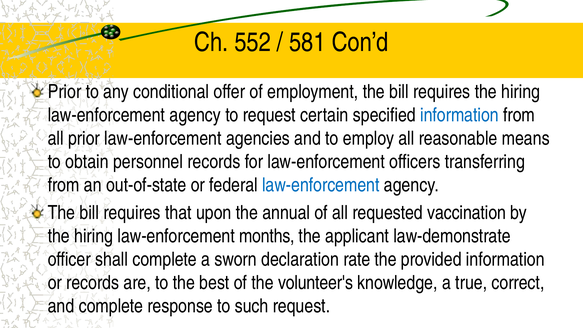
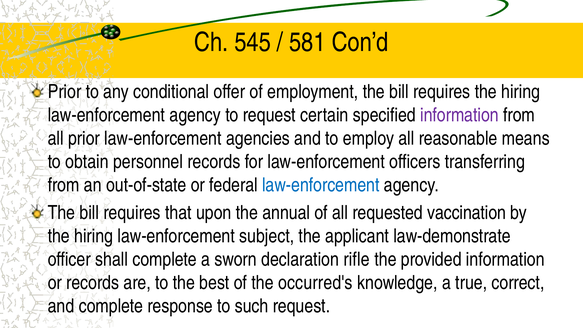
552: 552 -> 545
information at (459, 115) colour: blue -> purple
months: months -> subject
rate: rate -> rifle
volunteer's: volunteer's -> occurred's
